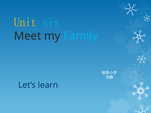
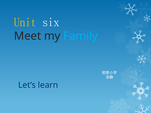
six colour: light blue -> white
